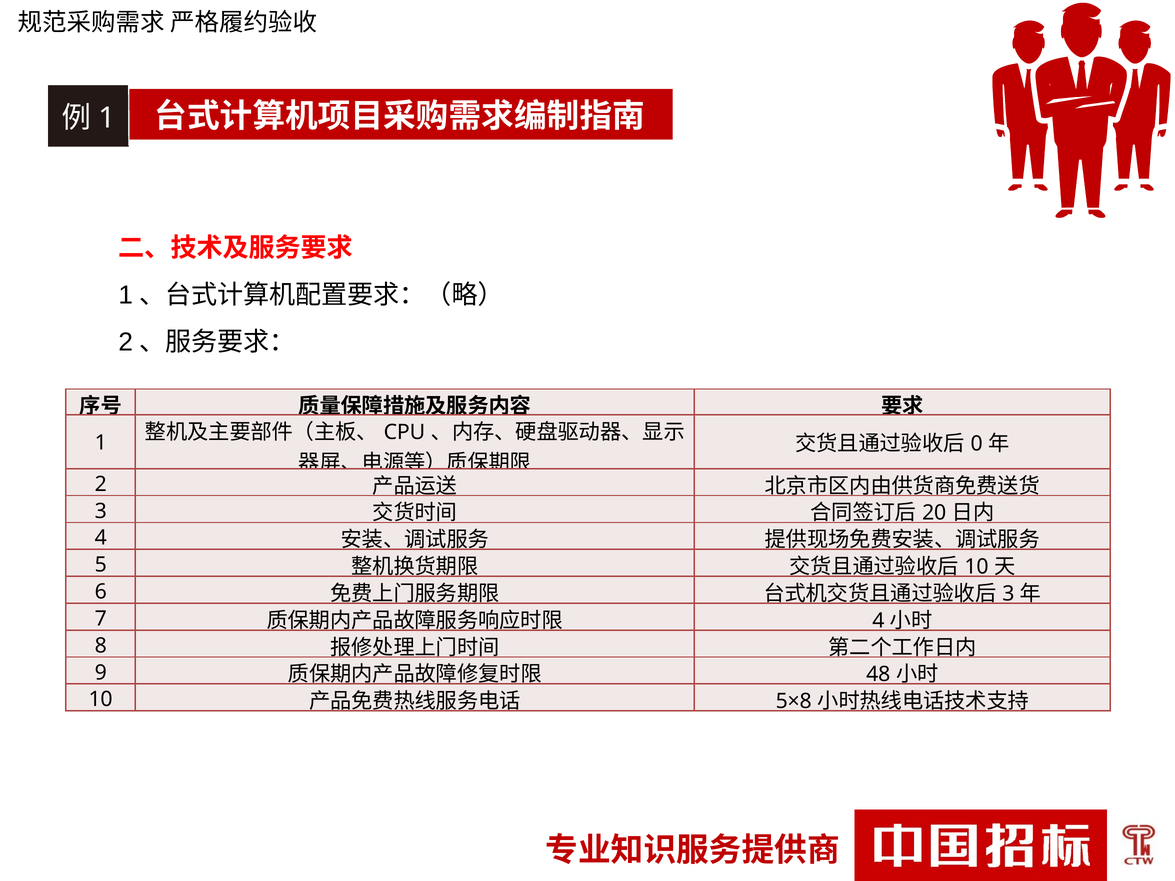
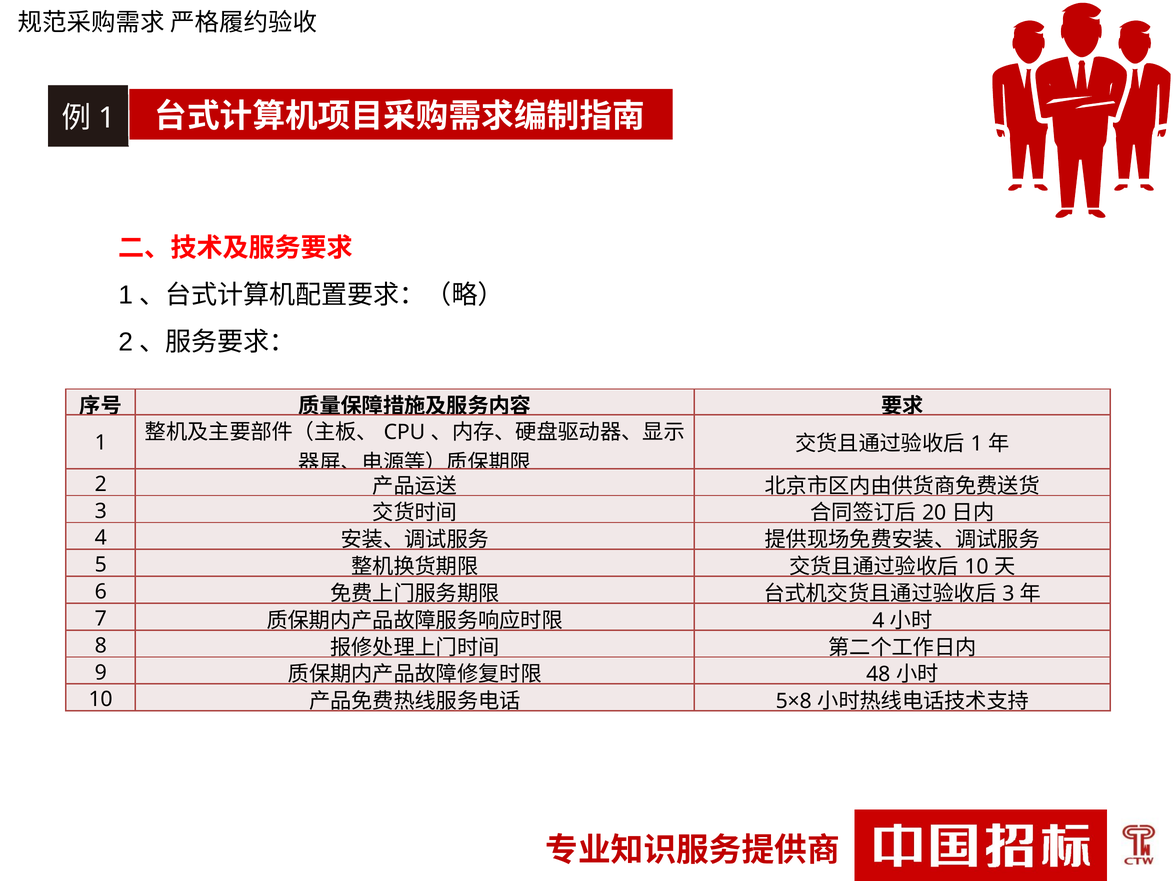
0 at (977, 444): 0 -> 1
